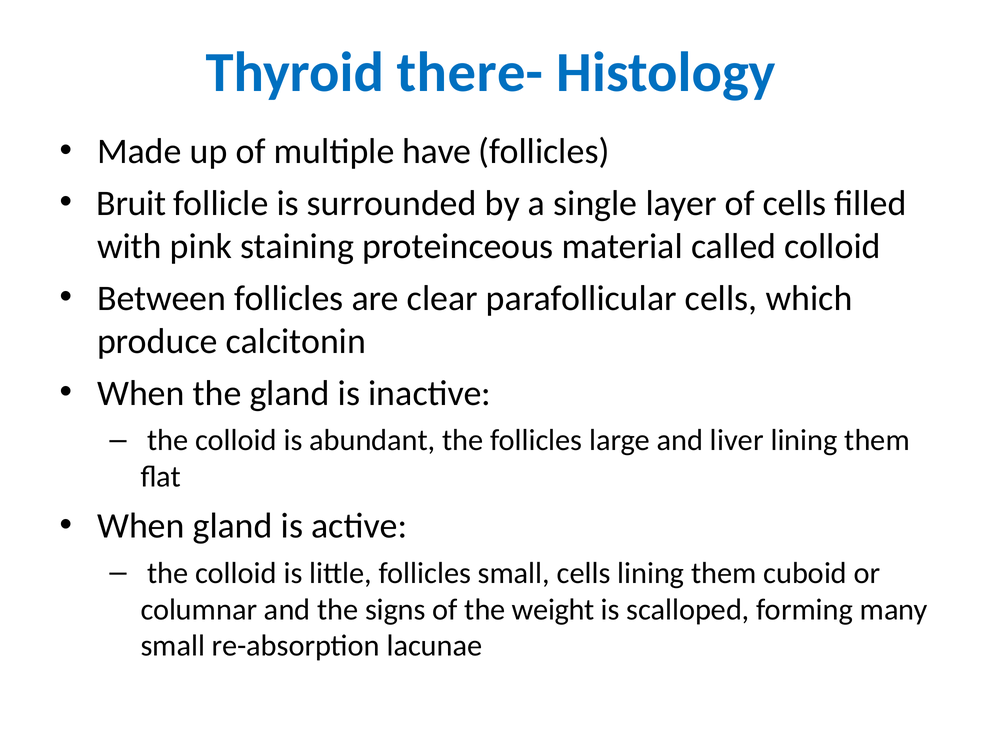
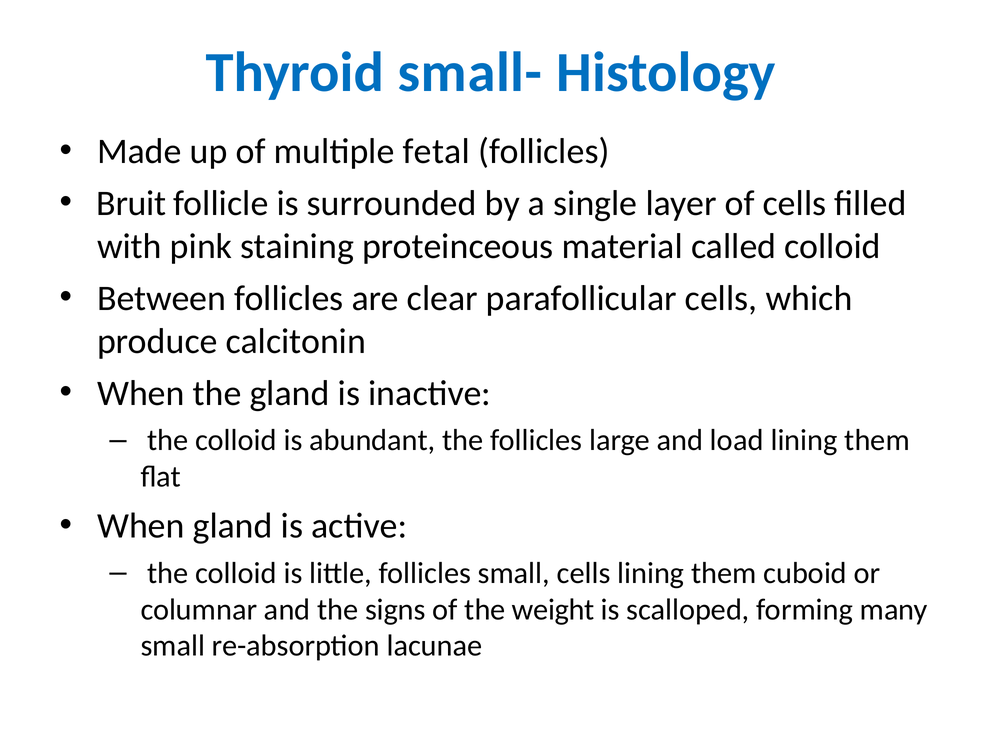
there-: there- -> small-
have: have -> fetal
liver: liver -> load
